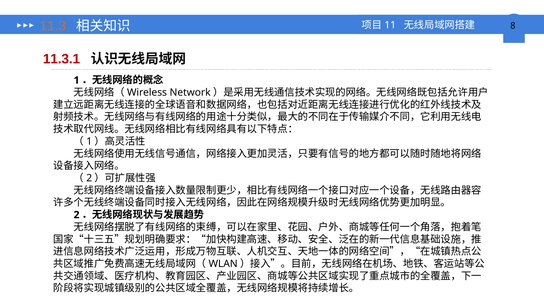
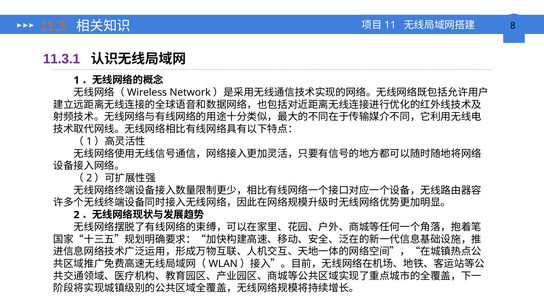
11.3.1 colour: red -> purple
